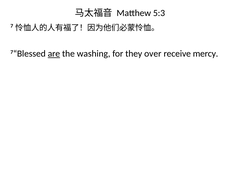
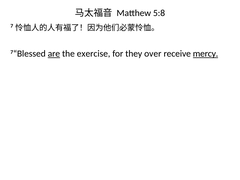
5:3: 5:3 -> 5:8
washing: washing -> exercise
mercy underline: none -> present
